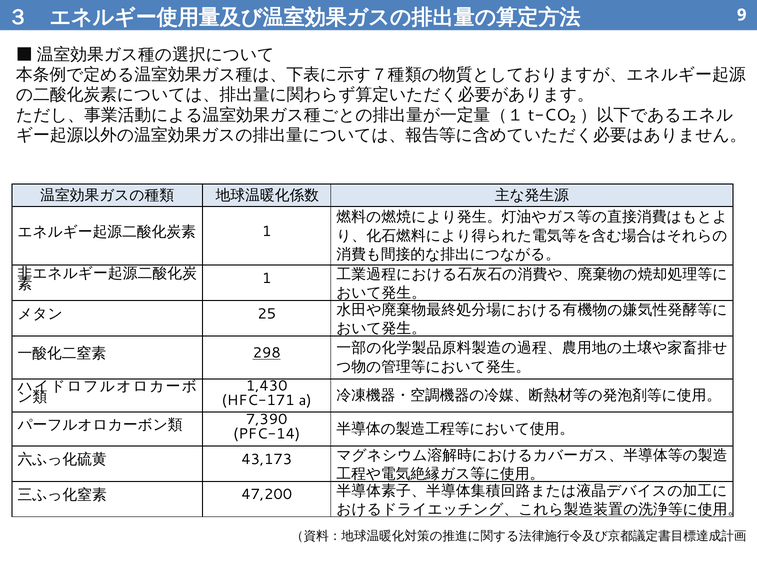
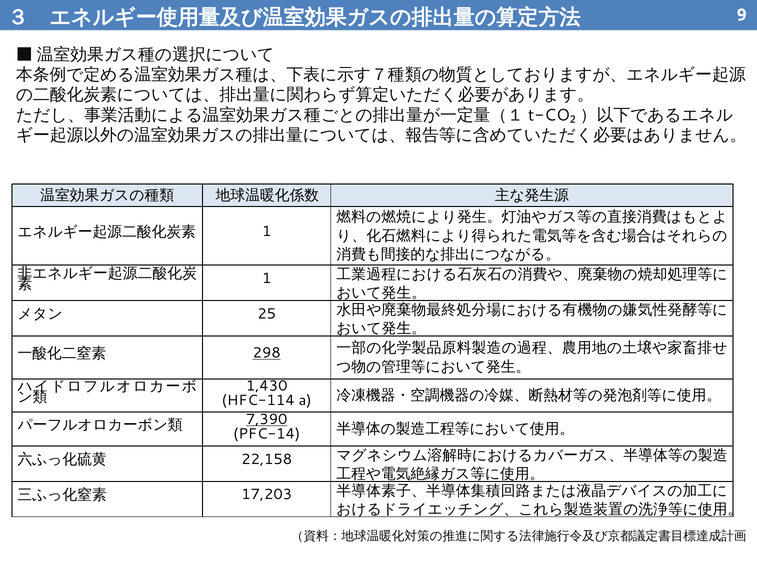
HFC-171: HFC-171 -> HFC-114
7,390 underline: none -> present
43,173: 43,173 -> 22,158
47,200: 47,200 -> 17,203
